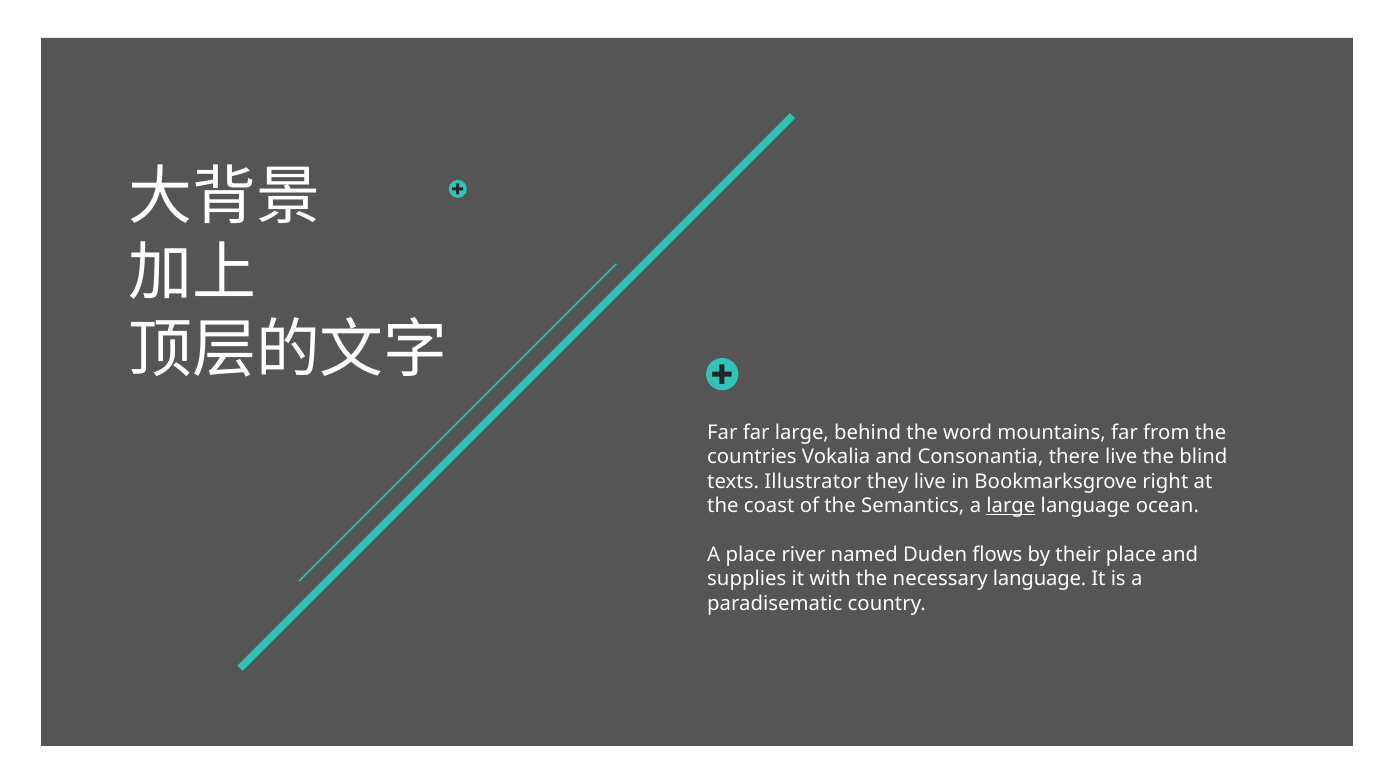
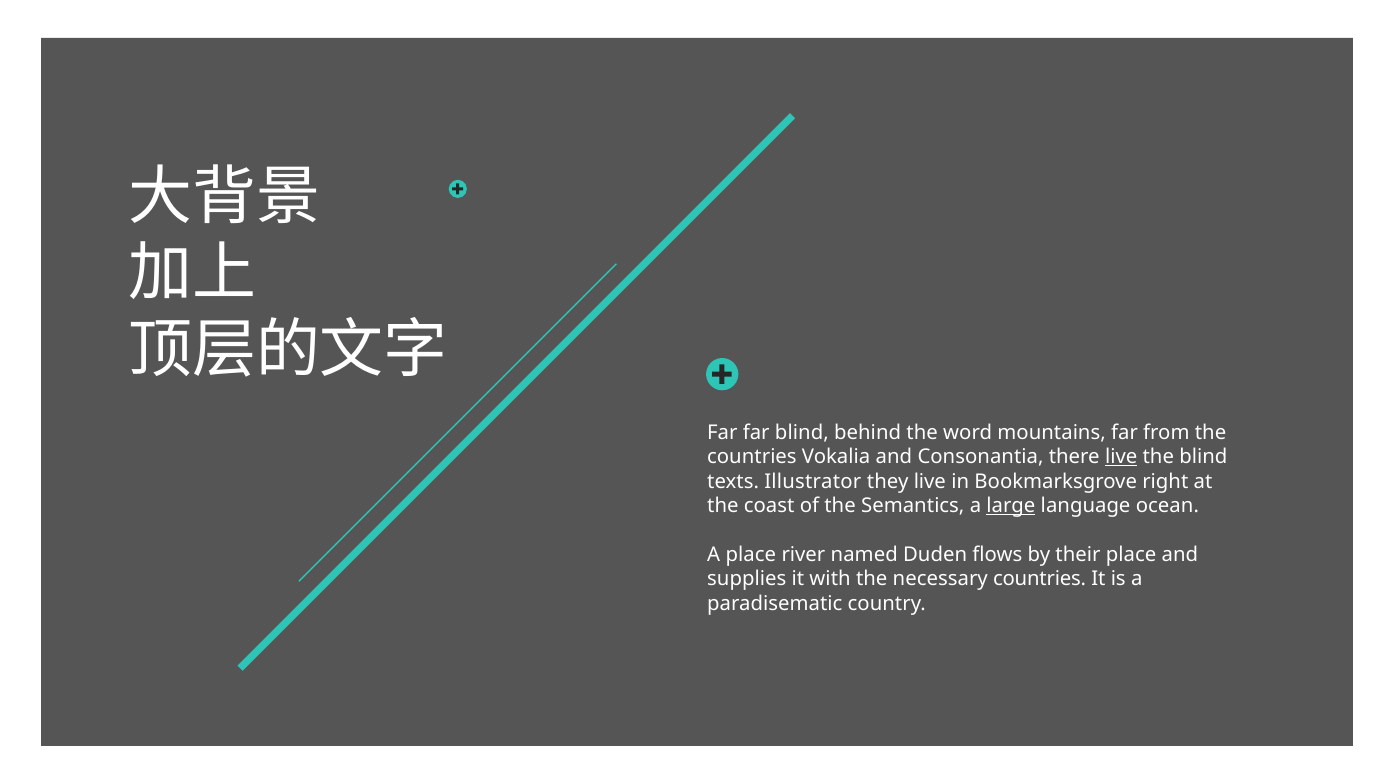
far large: large -> blind
live at (1121, 457) underline: none -> present
necessary language: language -> countries
